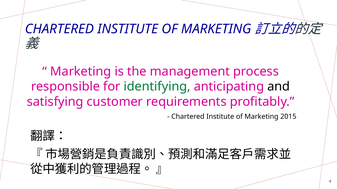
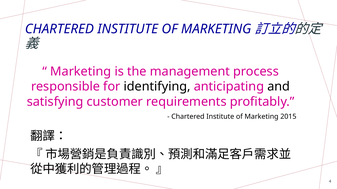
identifying colour: green -> black
